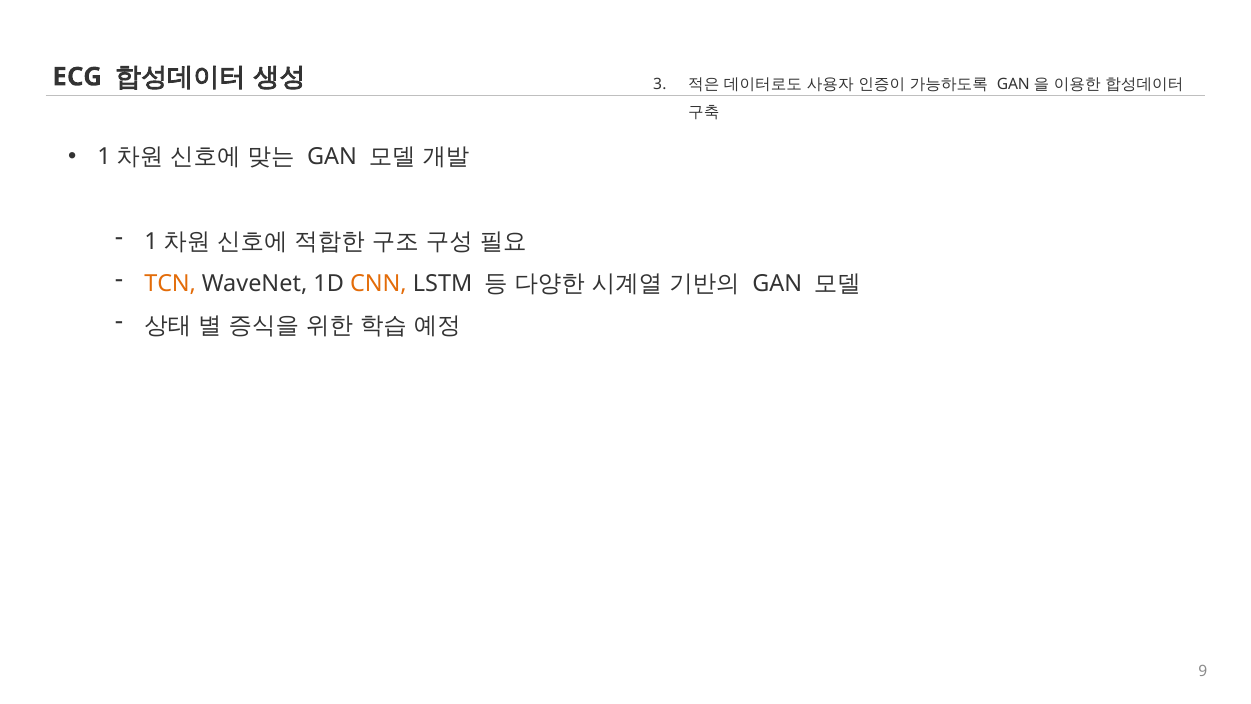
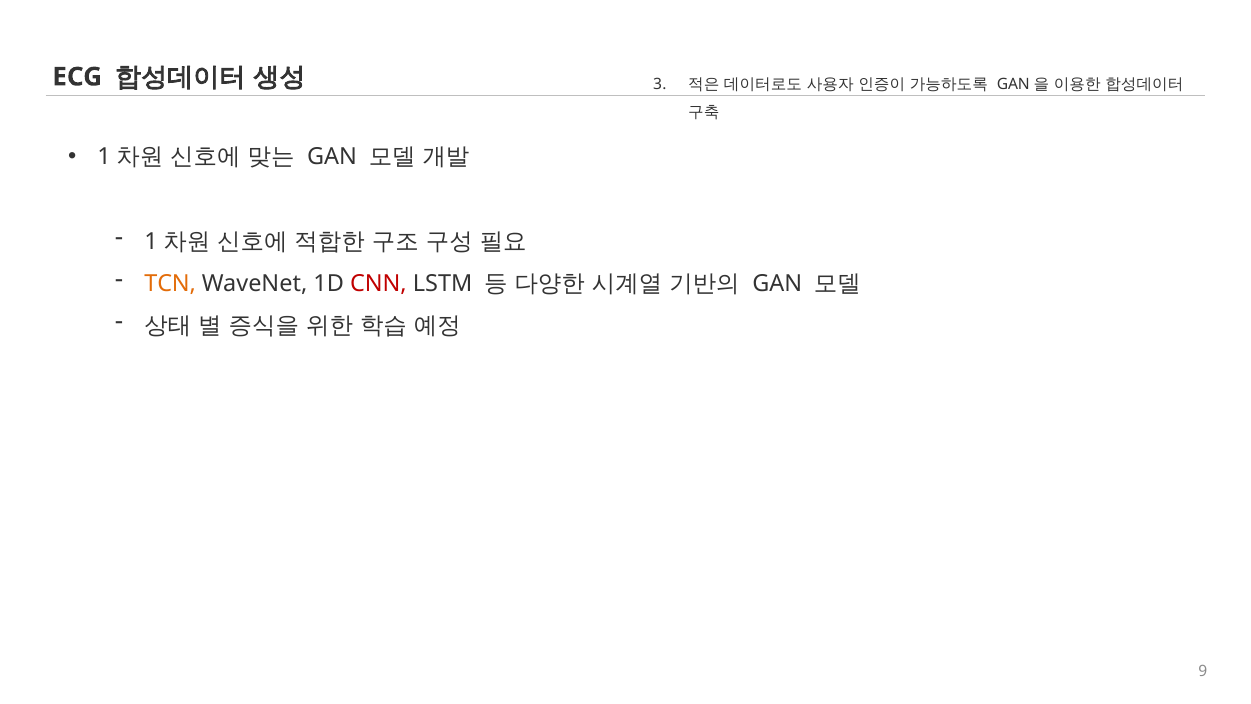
CNN colour: orange -> red
